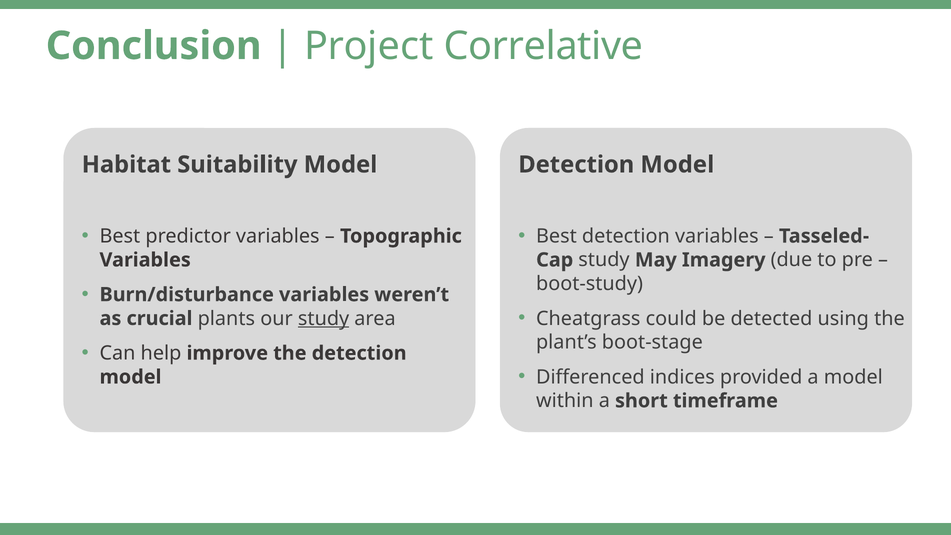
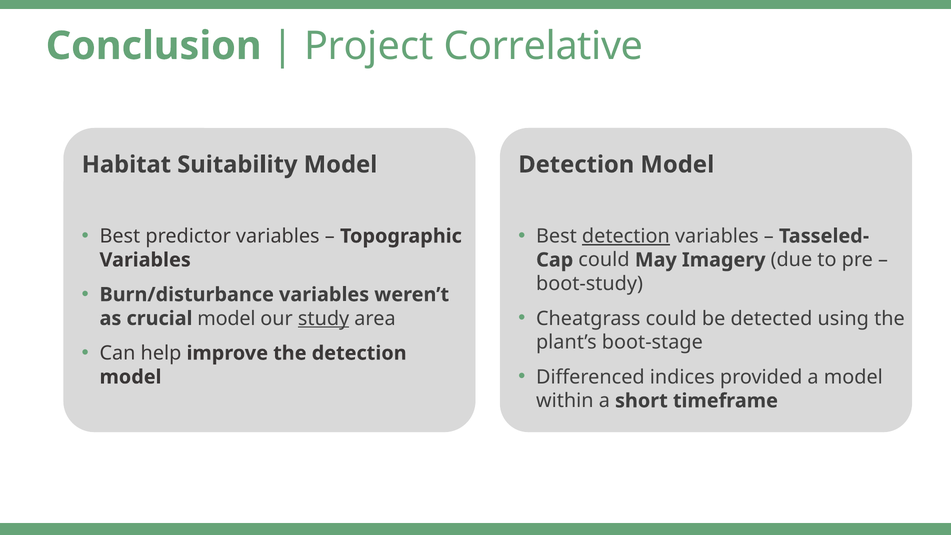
detection at (626, 236) underline: none -> present
study at (604, 260): study -> could
crucial plants: plants -> model
